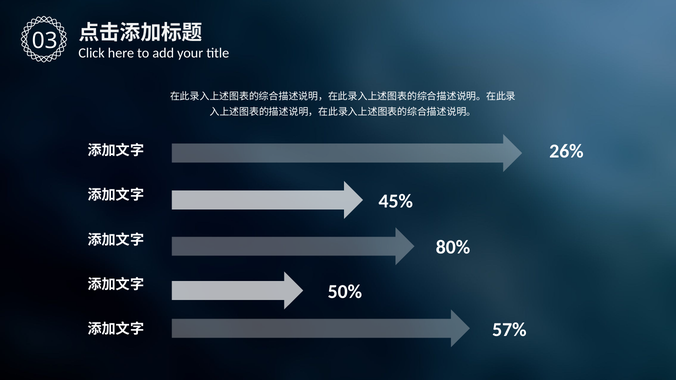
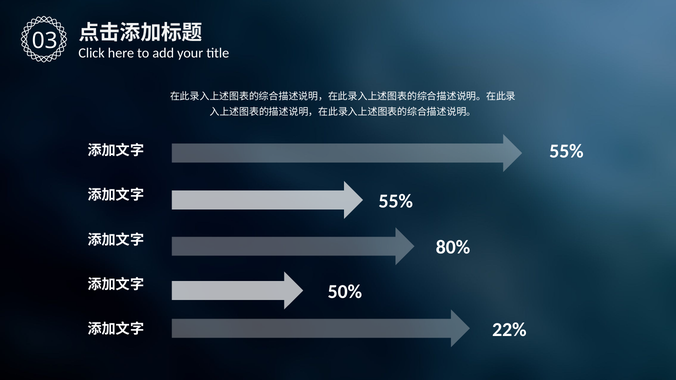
26% at (566, 151): 26% -> 55%
45% at (396, 201): 45% -> 55%
57%: 57% -> 22%
